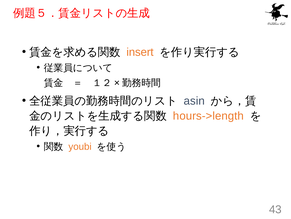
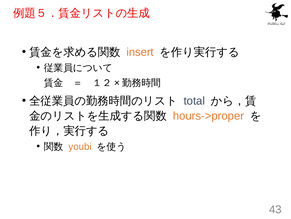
asin: asin -> total
hours->length: hours->length -> hours->proper
